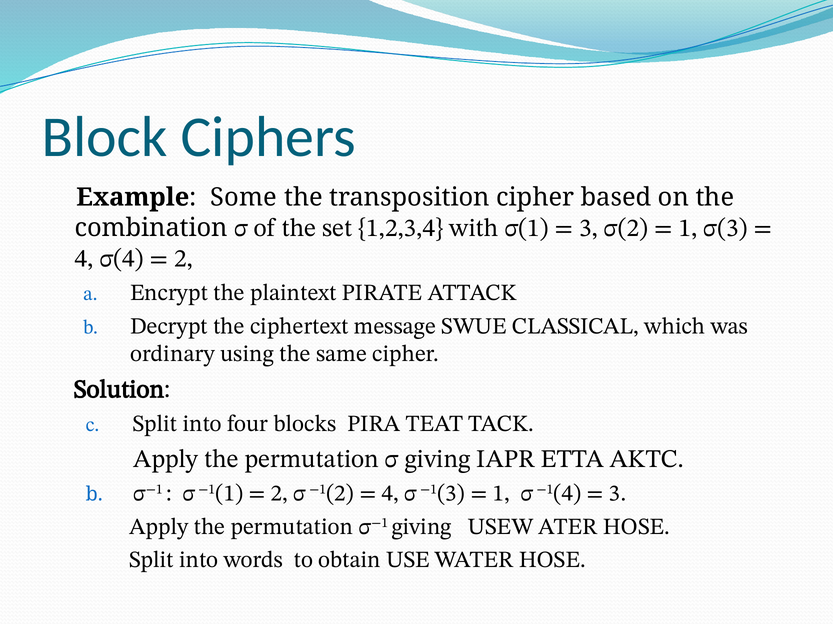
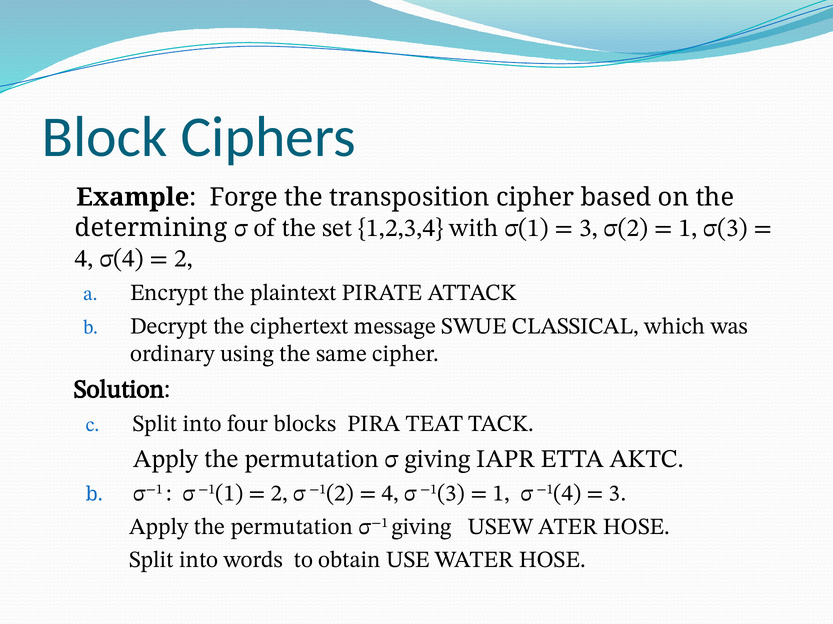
Some: Some -> Forge
combination: combination -> determining
